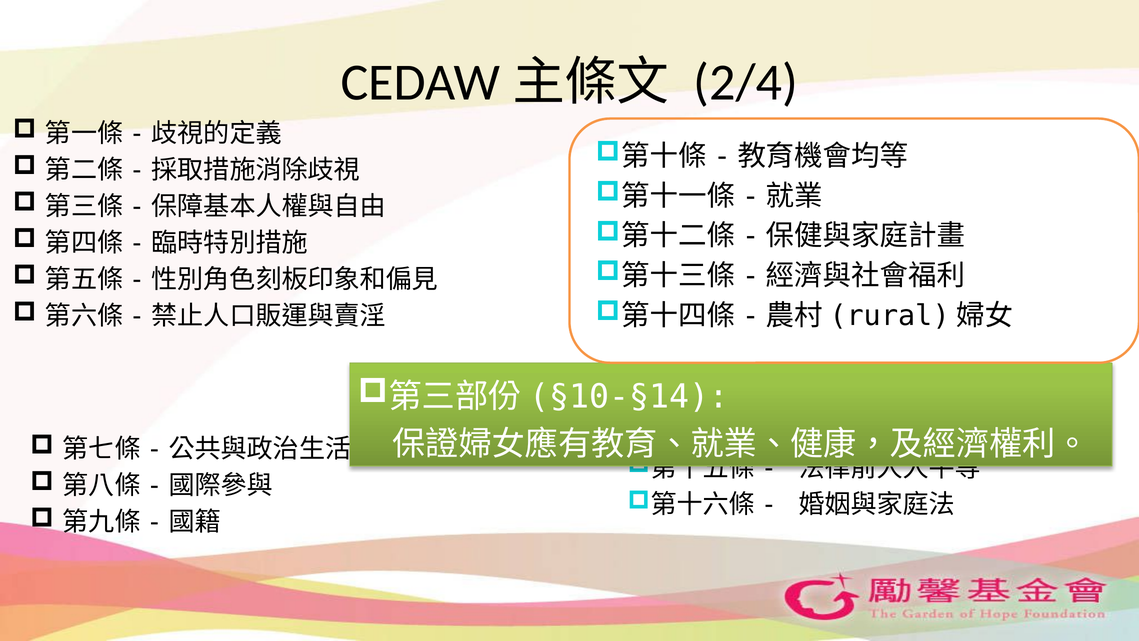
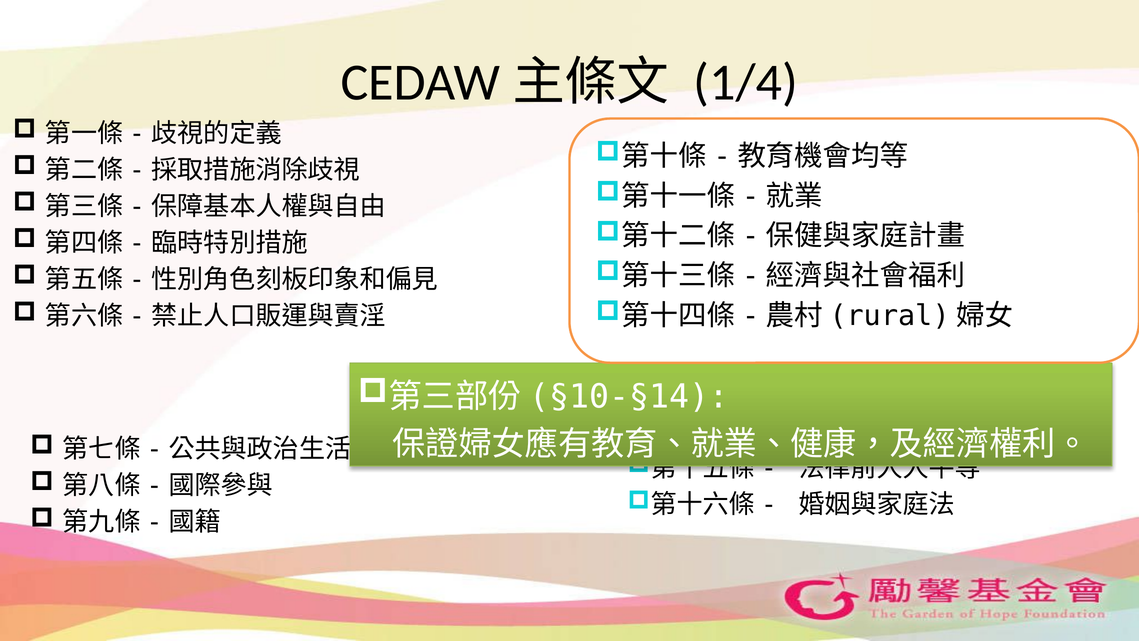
2/4: 2/4 -> 1/4
